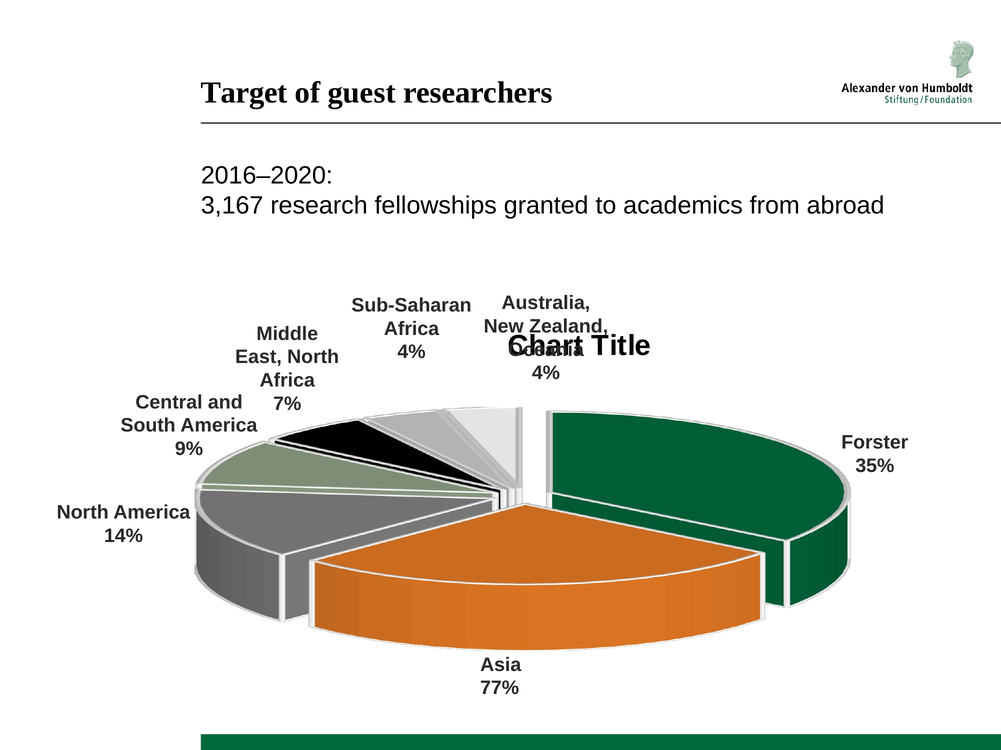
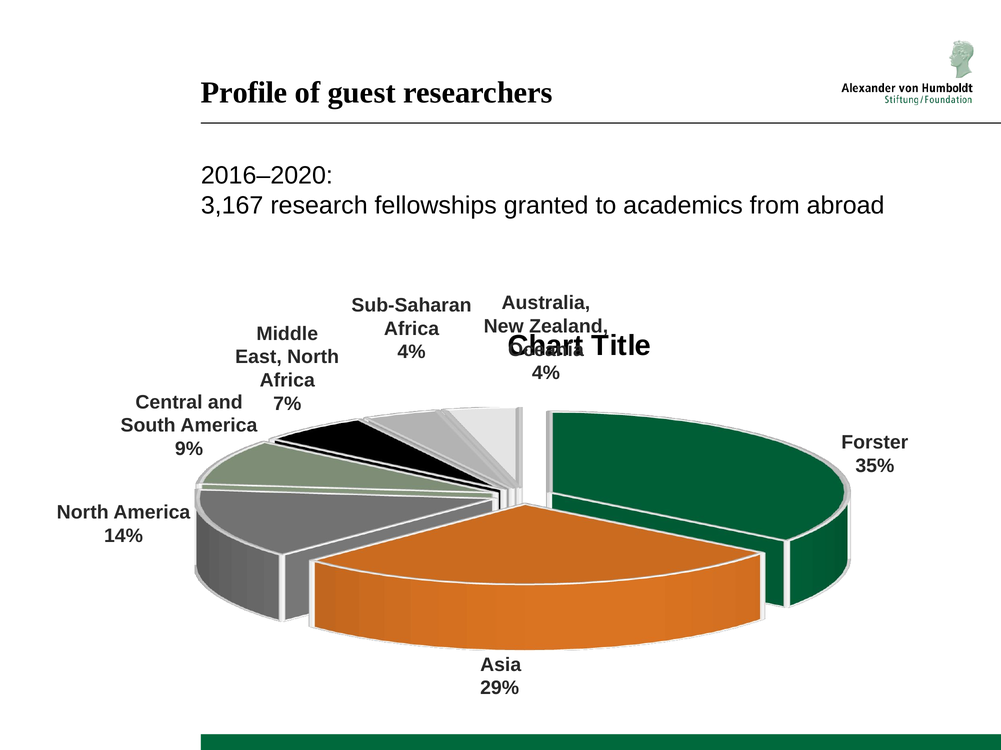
Target: Target -> Profile
77%: 77% -> 29%
